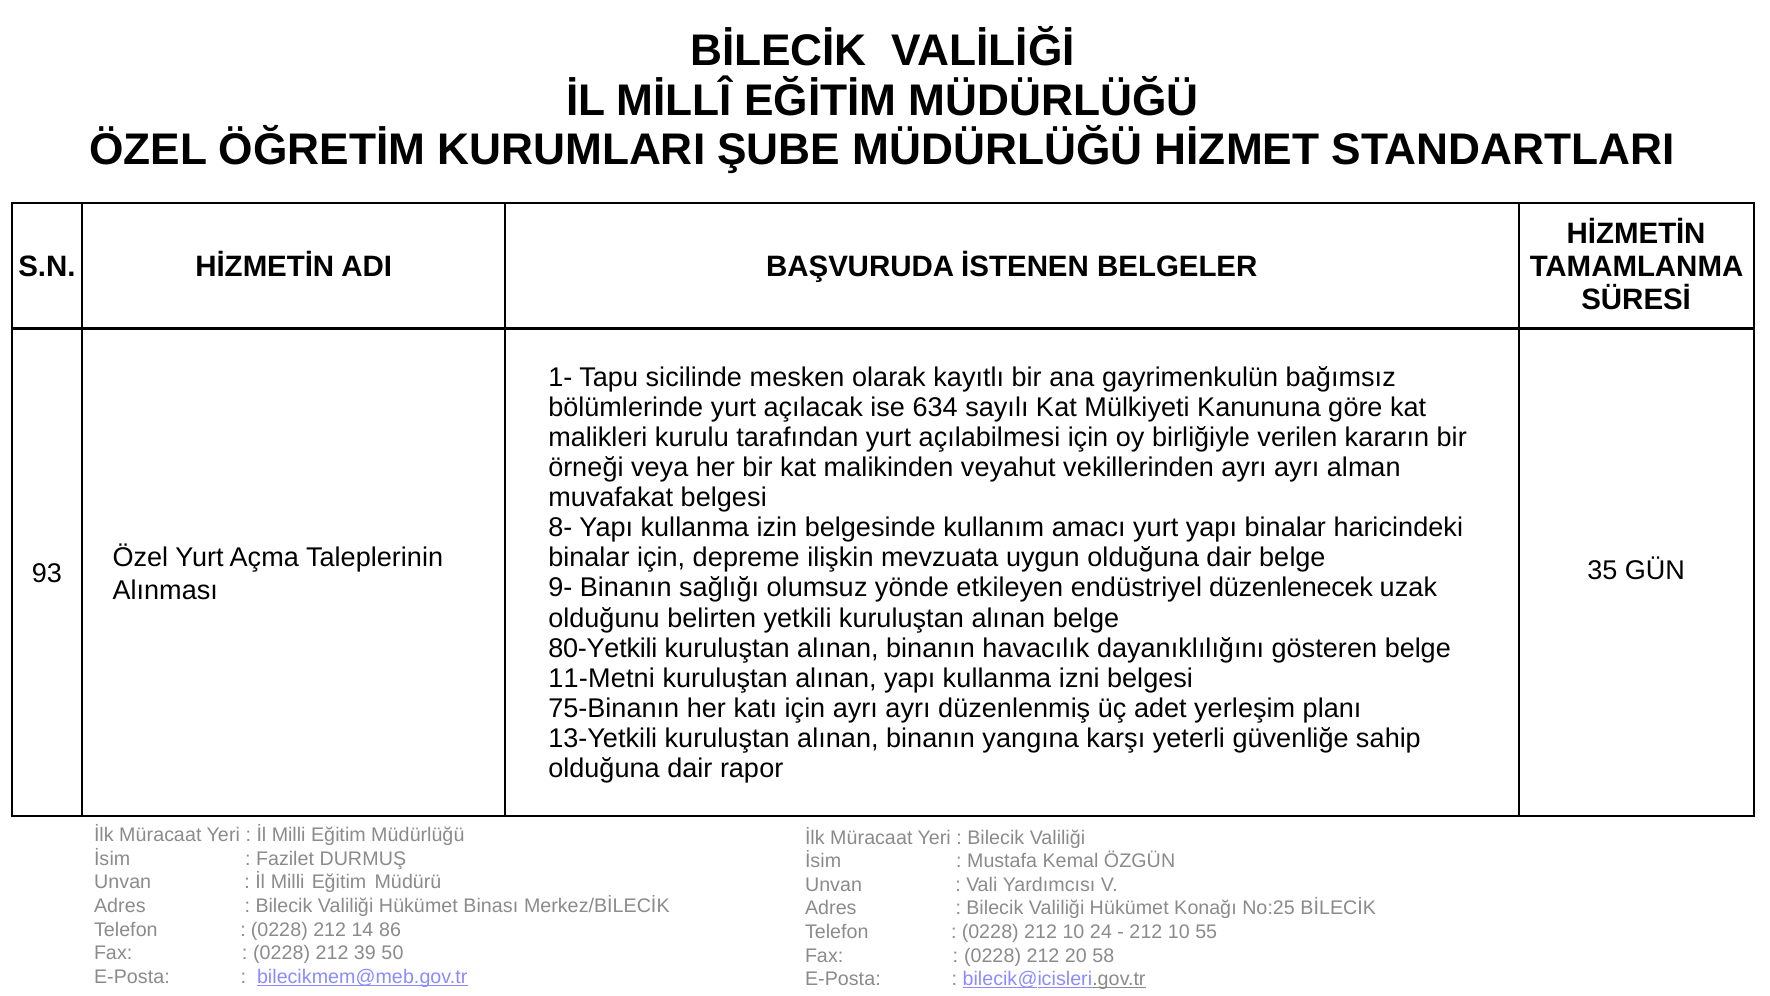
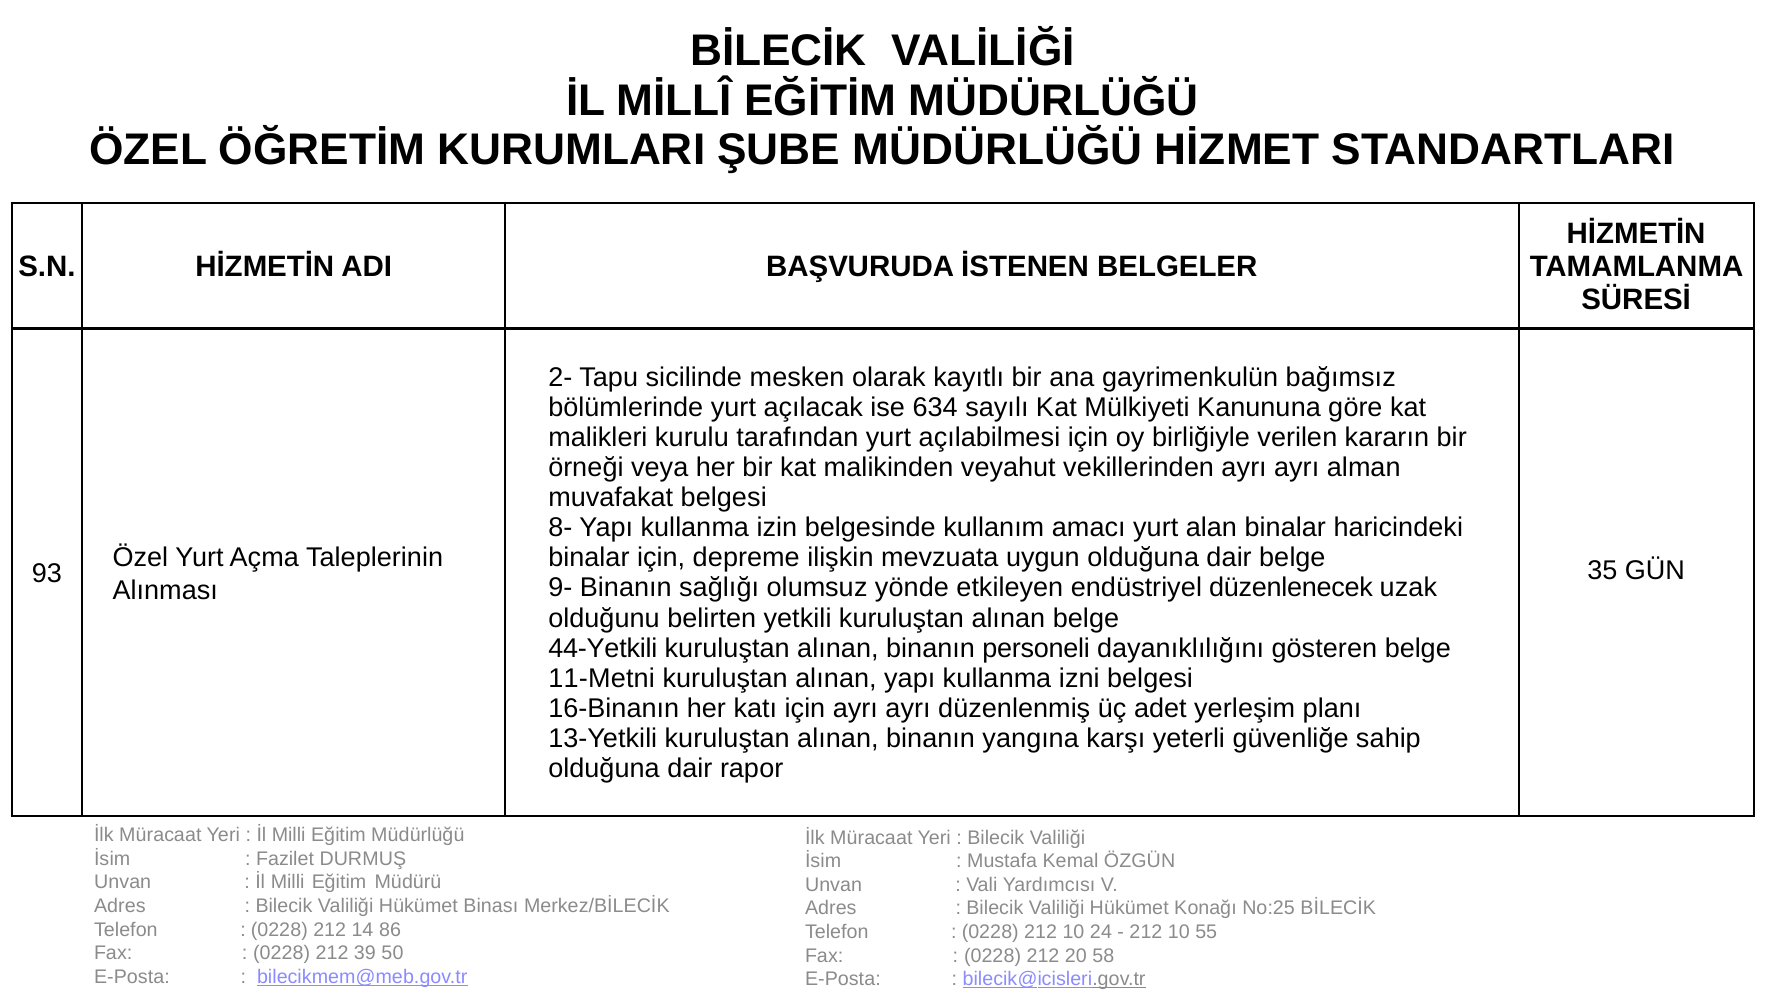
1-: 1- -> 2-
yurt yapı: yapı -> alan
80-Yetkili: 80-Yetkili -> 44-Yetkili
havacılık: havacılık -> personeli
75-Binanın: 75-Binanın -> 16-Binanın
